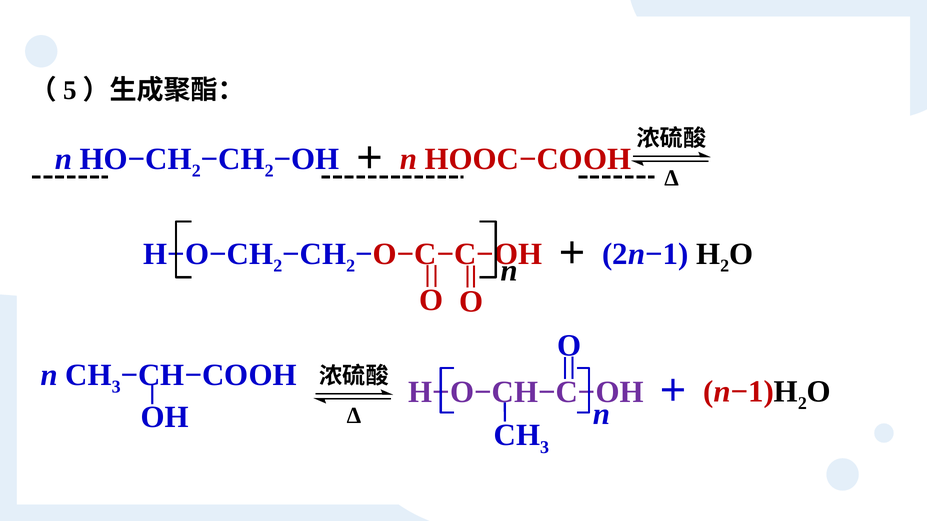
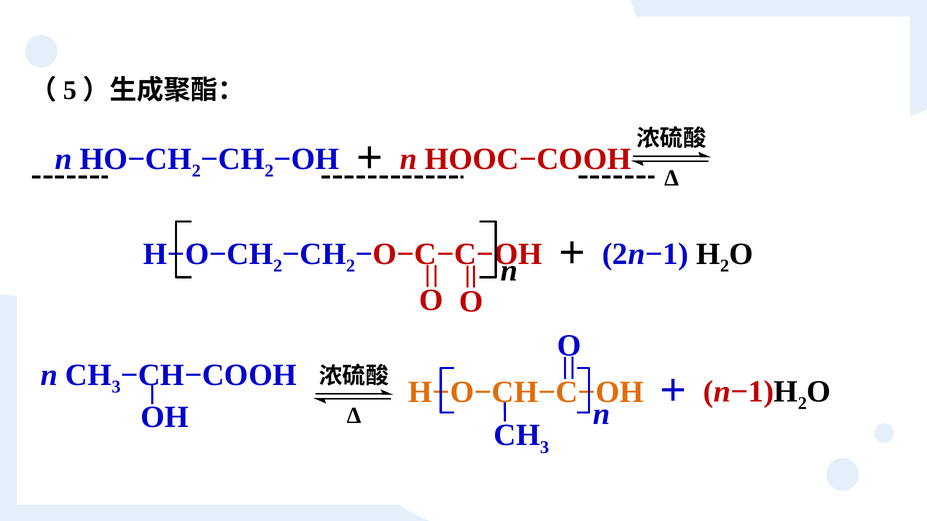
H−O−CH−C−OH colour: purple -> orange
